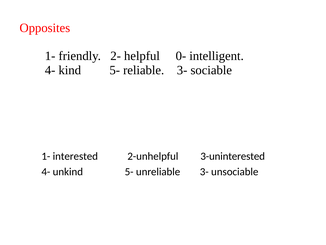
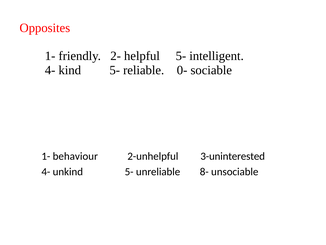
helpful 0-: 0- -> 5-
reliable 3-: 3- -> 0-
interested: interested -> behaviour
unreliable 3-: 3- -> 8-
